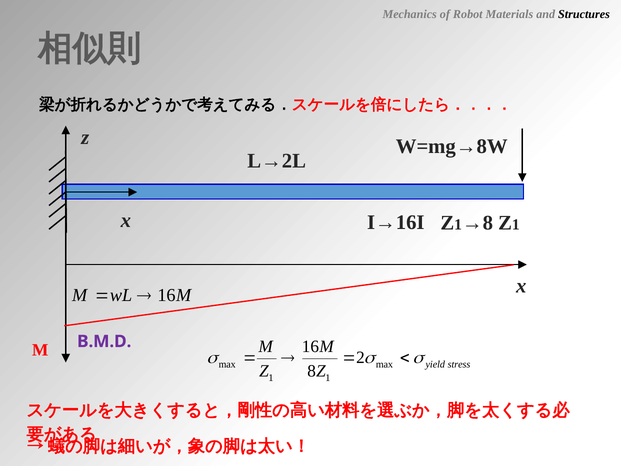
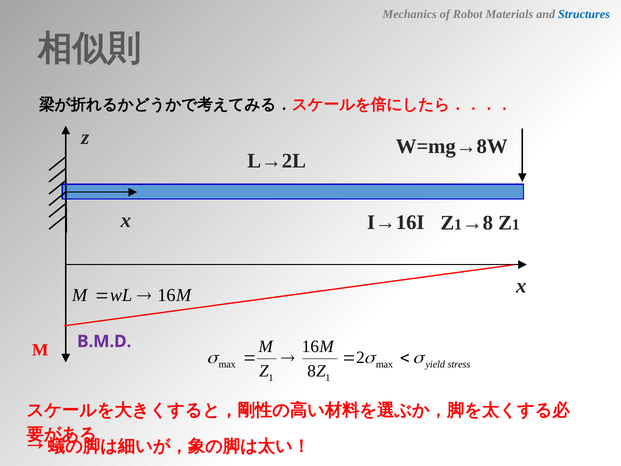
Structures colour: black -> blue
